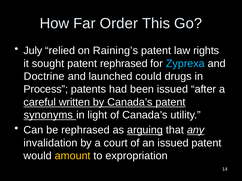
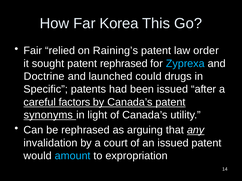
Order: Order -> Korea
July: July -> Fair
rights: rights -> order
Process: Process -> Specific
written: written -> factors
arguing underline: present -> none
amount colour: yellow -> light blue
